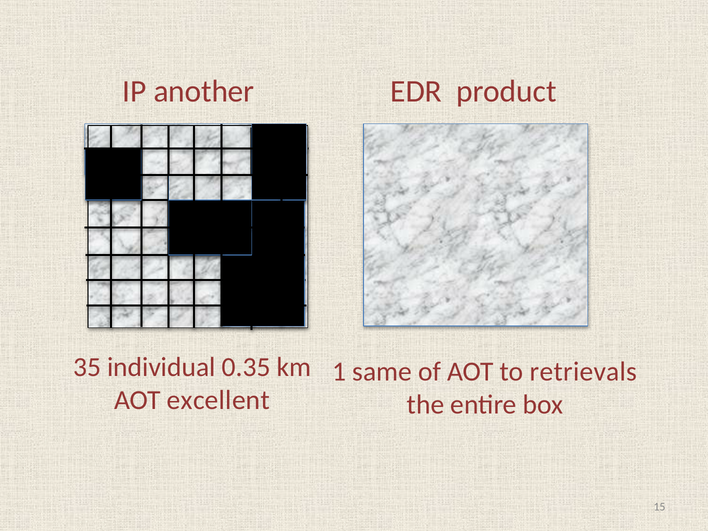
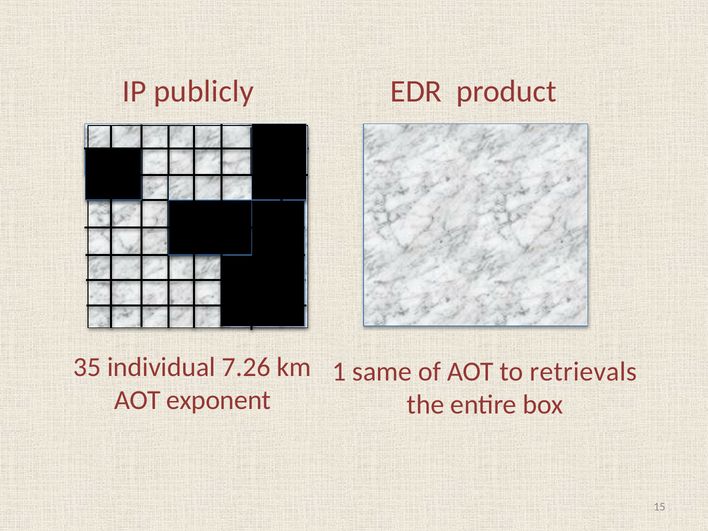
another: another -> publicly
0.35: 0.35 -> 7.26
excellent: excellent -> exponent
